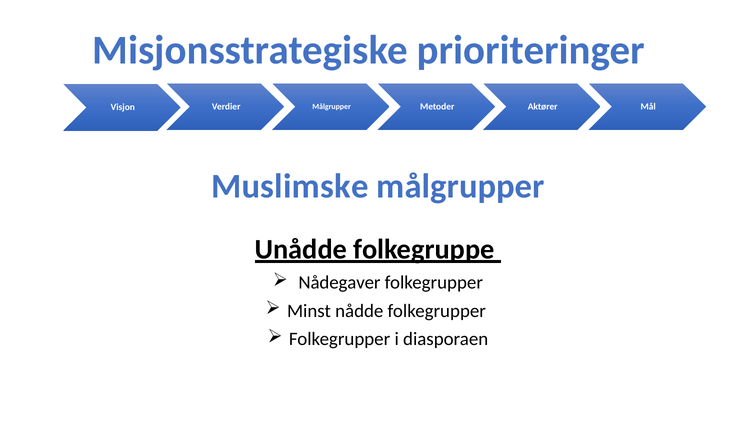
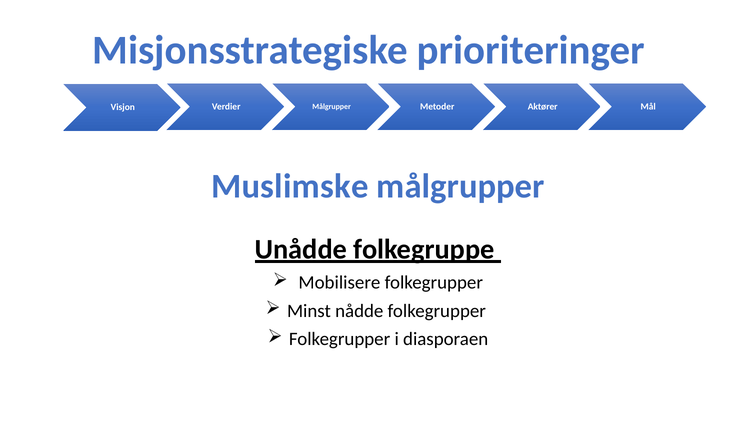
Nådegaver: Nådegaver -> Mobilisere
